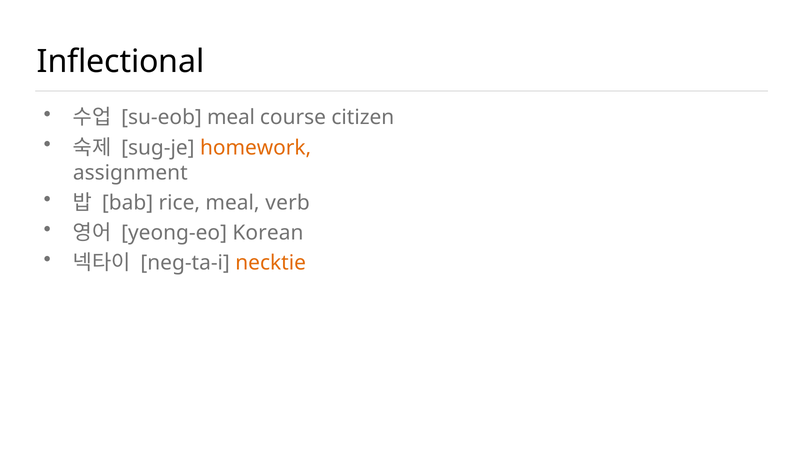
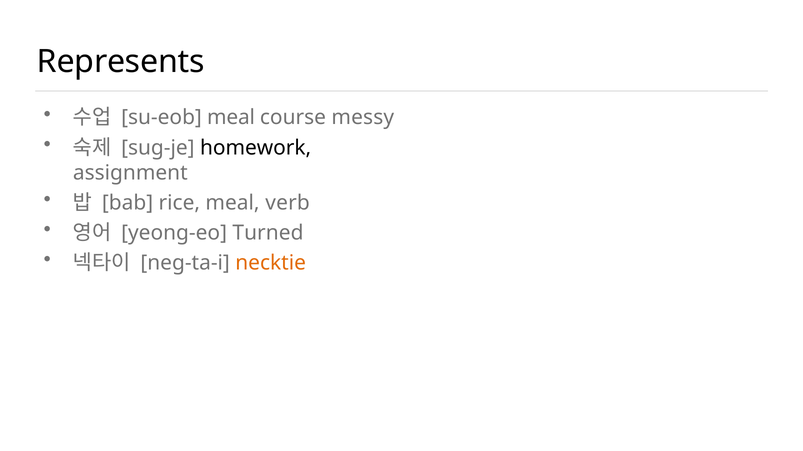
Inflectional: Inflectional -> Represents
citizen: citizen -> messy
homework colour: orange -> black
Korean: Korean -> Turned
